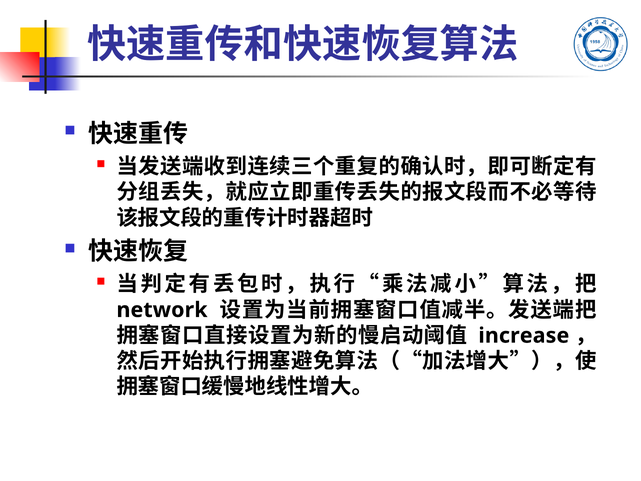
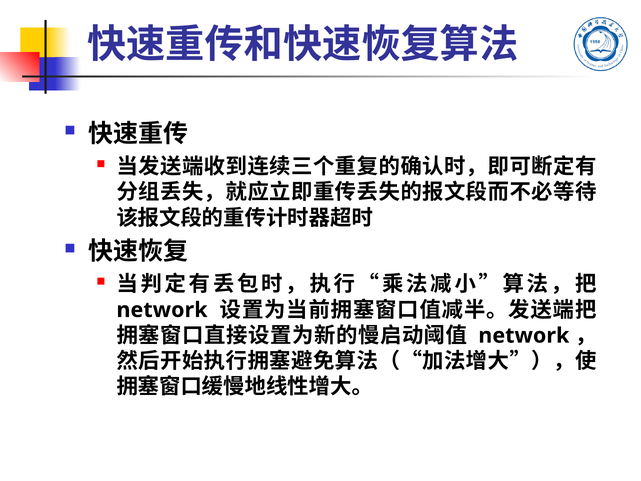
increase at (524, 335): increase -> network
